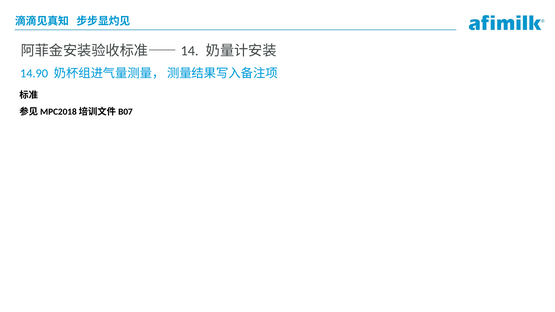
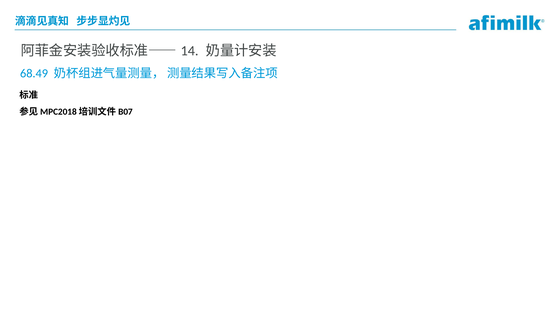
14.90: 14.90 -> 68.49
